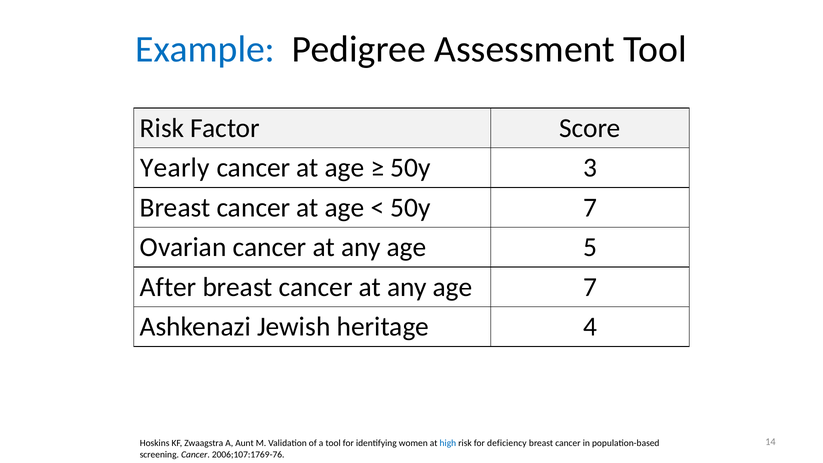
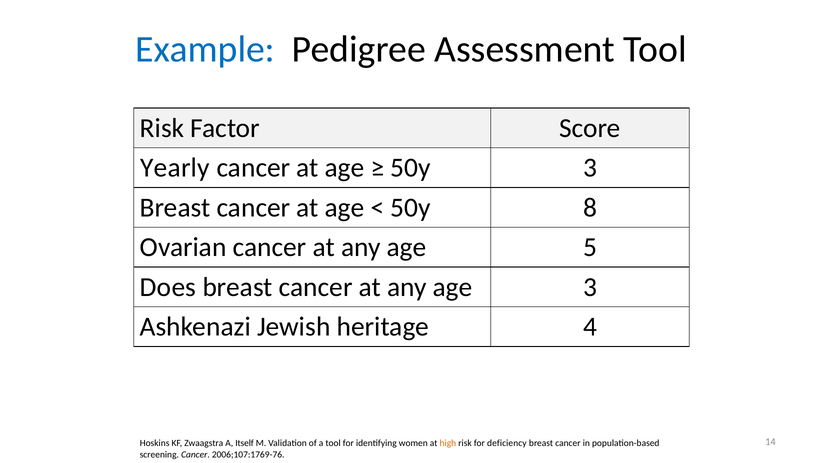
50y 7: 7 -> 8
After: After -> Does
age 7: 7 -> 3
Aunt: Aunt -> Itself
high colour: blue -> orange
